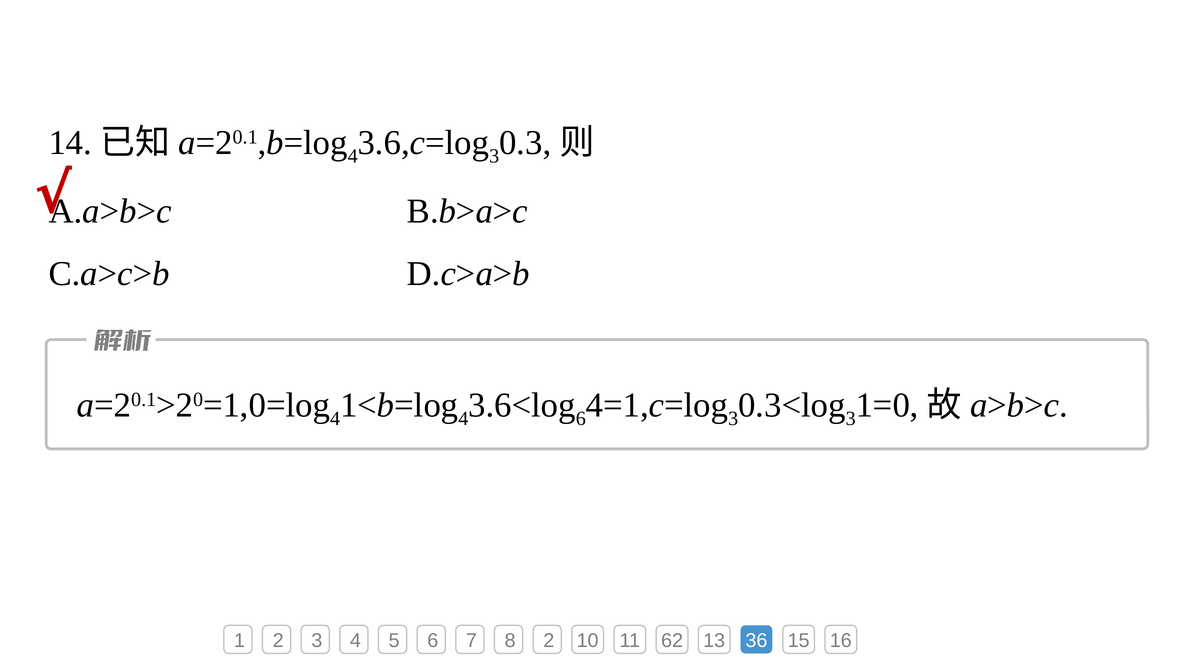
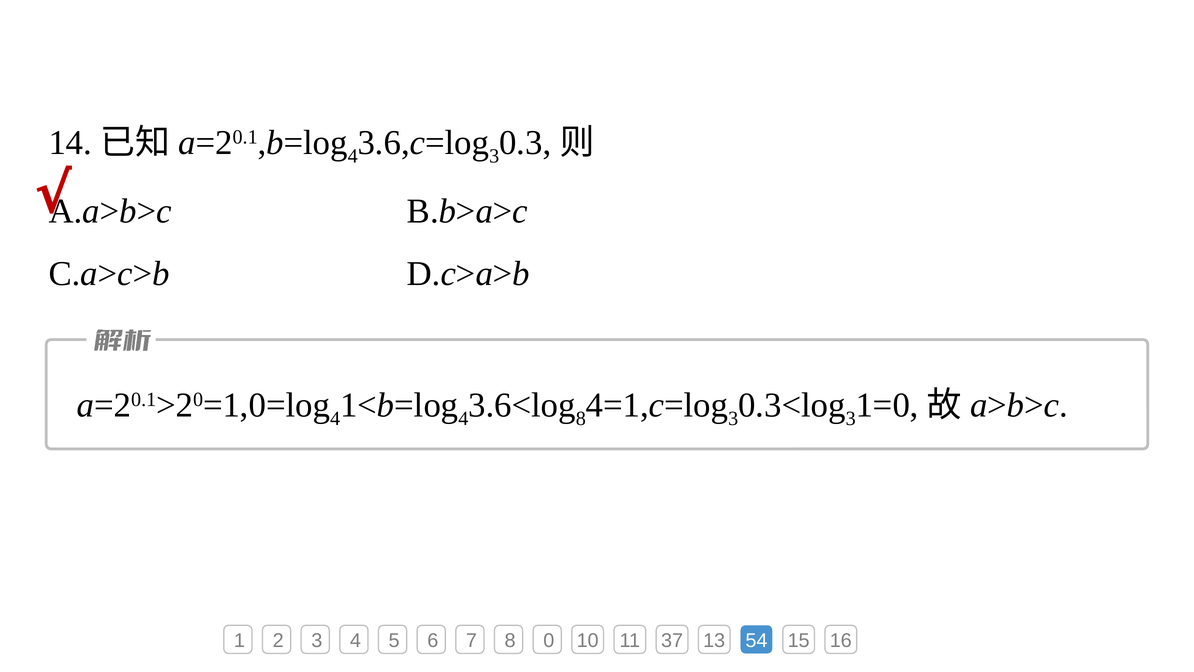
6 at (581, 418): 6 -> 8
8 2: 2 -> 0
62: 62 -> 37
36: 36 -> 54
